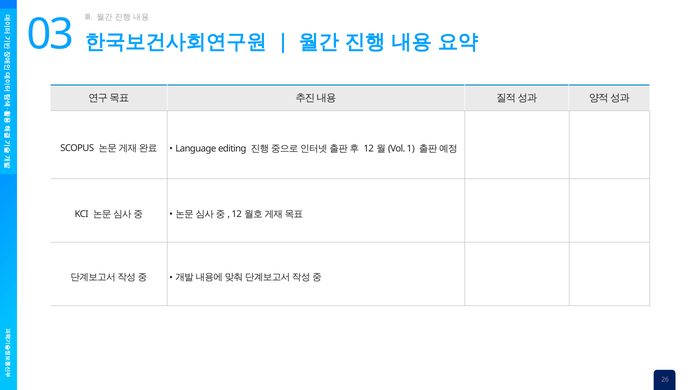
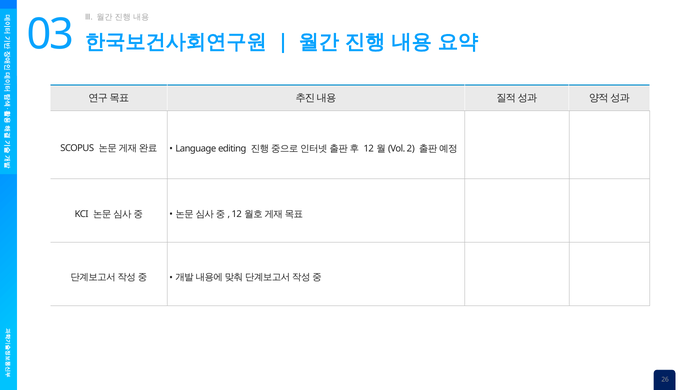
1: 1 -> 2
